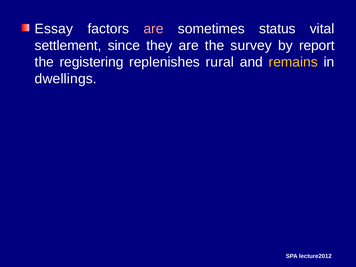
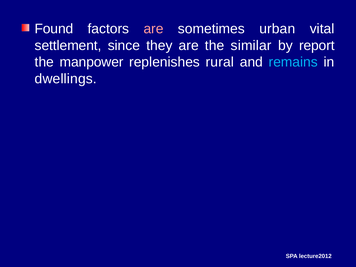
Essay: Essay -> Found
status: status -> urban
survey: survey -> similar
registering: registering -> manpower
remains colour: yellow -> light blue
